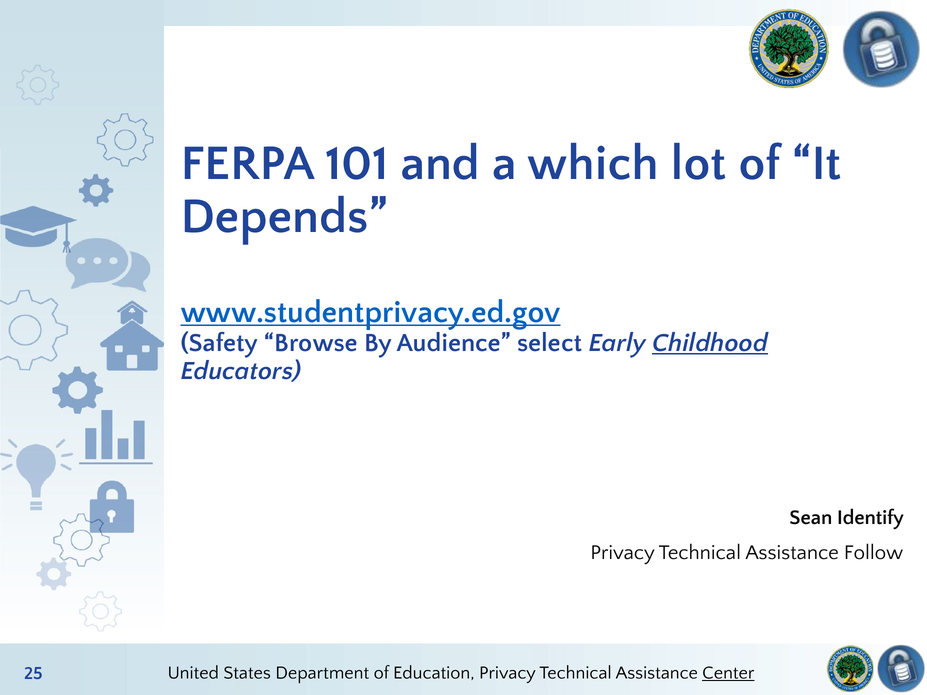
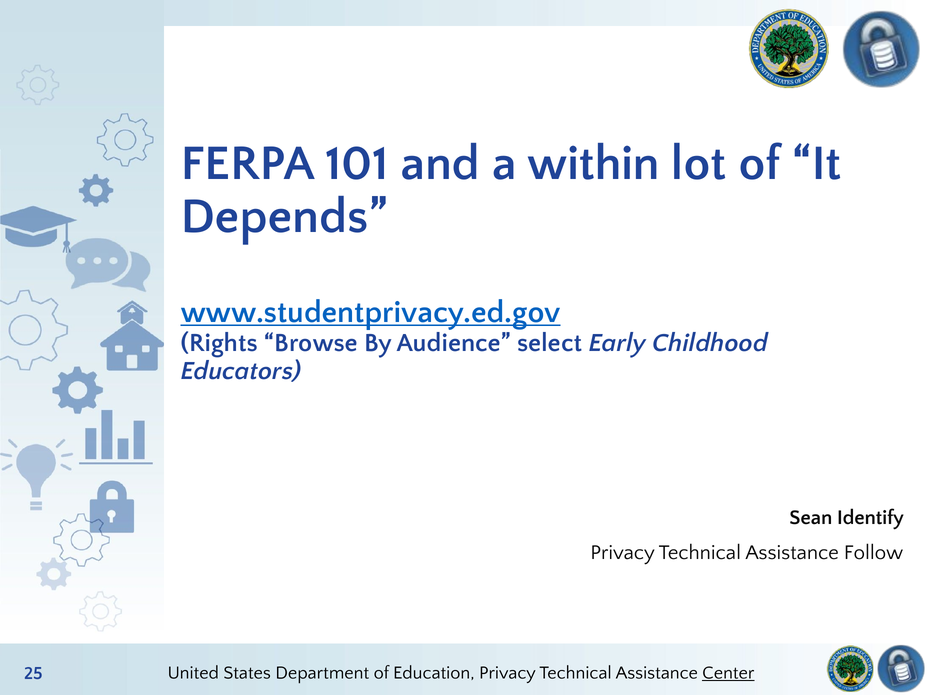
which: which -> within
Safety: Safety -> Rights
Childhood underline: present -> none
